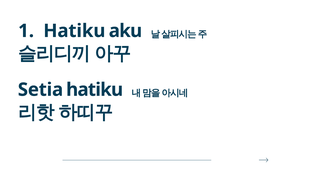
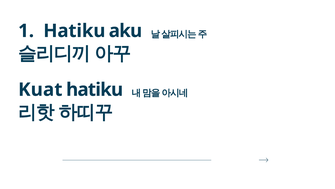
Setia: Setia -> Kuat
